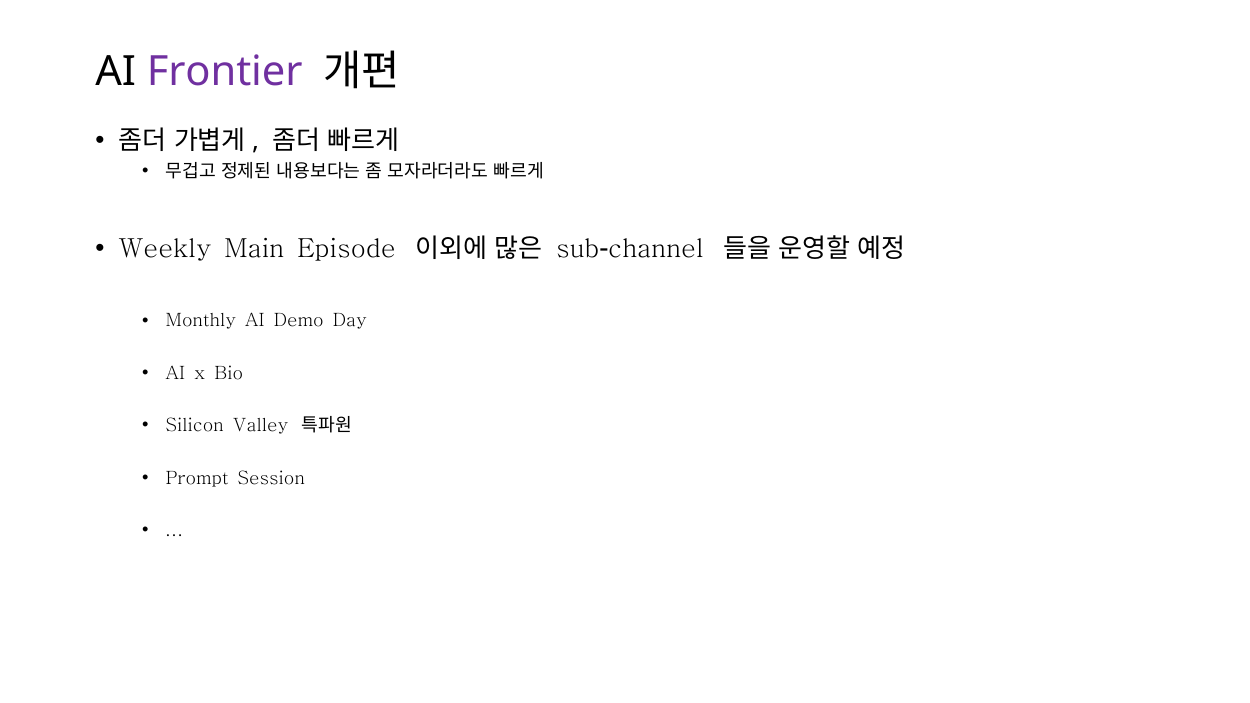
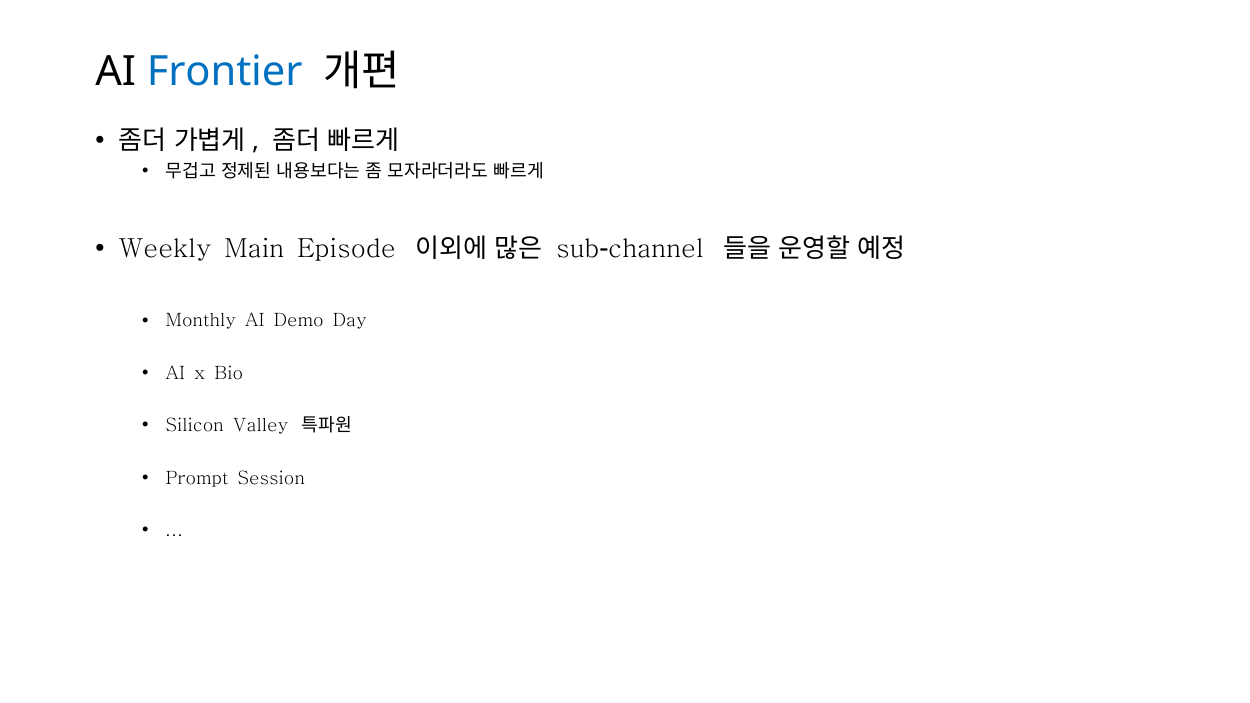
Frontier colour: purple -> blue
